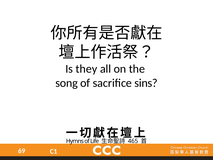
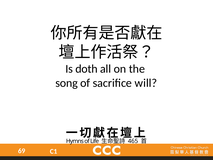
they: they -> doth
sins: sins -> will
